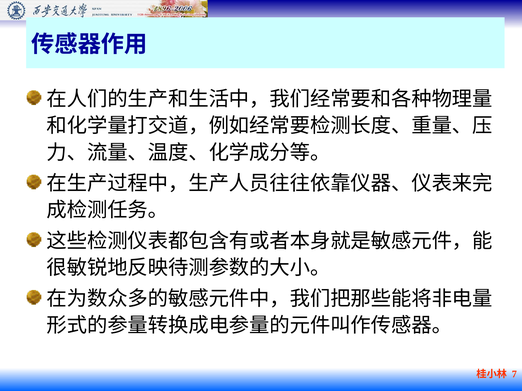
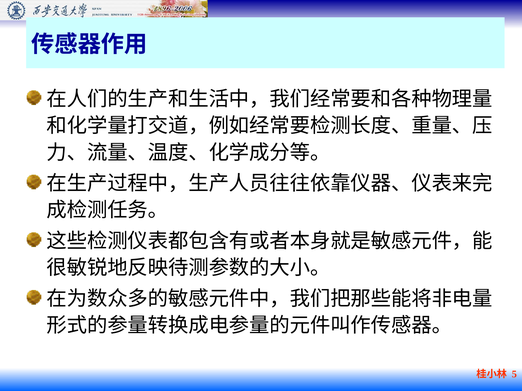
7: 7 -> 5
